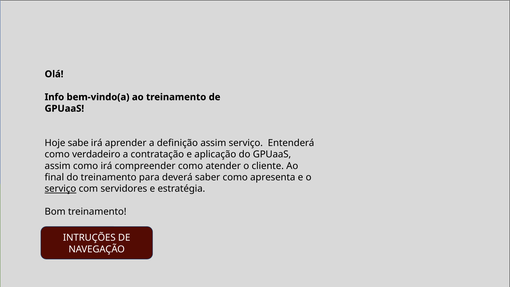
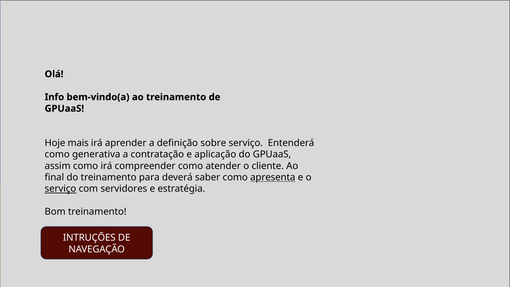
sabe: sabe -> mais
definição assim: assim -> sobre
verdadeiro: verdadeiro -> generativa
apresenta underline: none -> present
